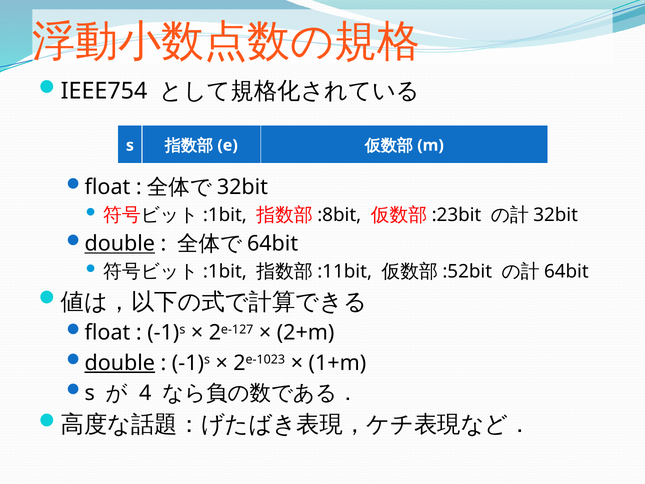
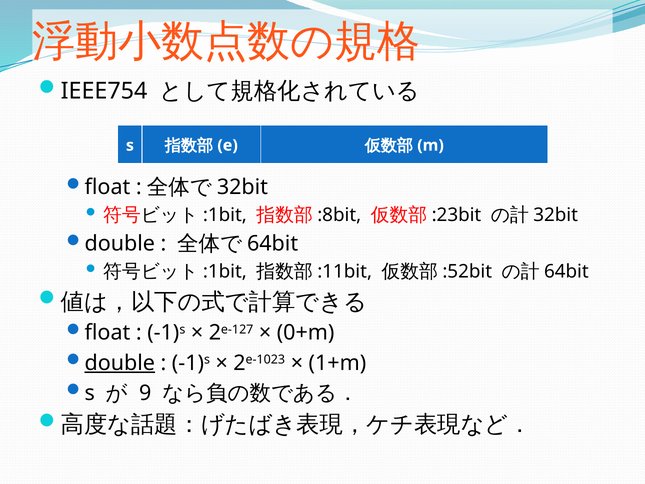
double at (120, 244) underline: present -> none
2+m: 2+m -> 0+m
4: 4 -> 9
